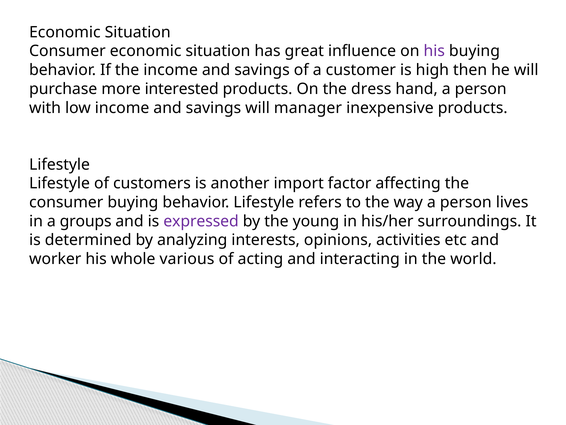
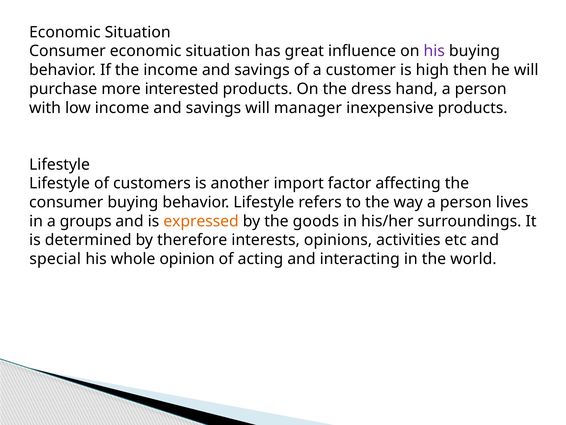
expressed colour: purple -> orange
young: young -> goods
analyzing: analyzing -> therefore
worker: worker -> special
various: various -> opinion
